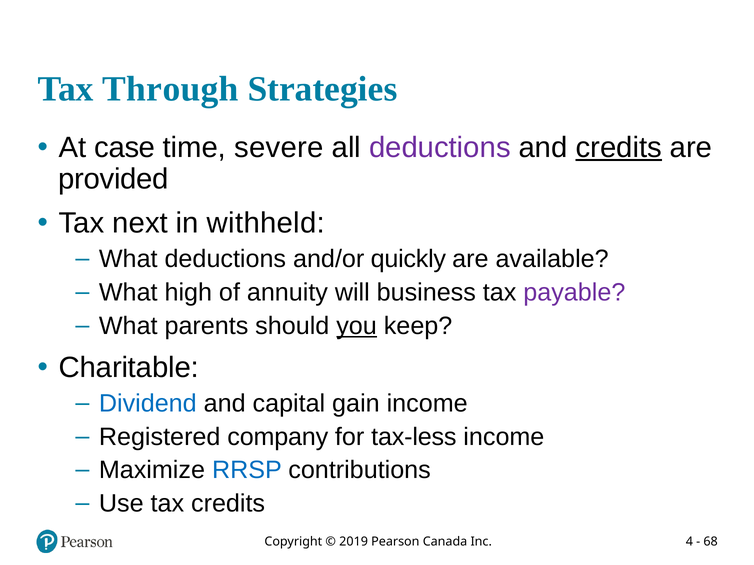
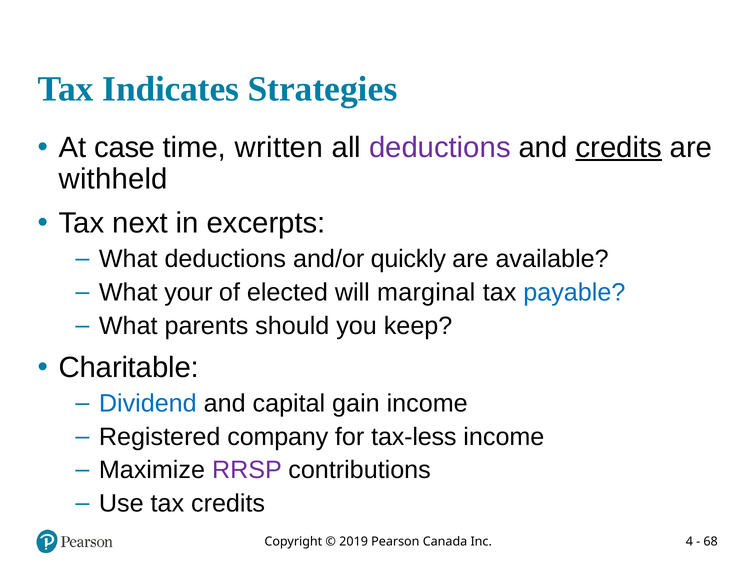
Through: Through -> Indicates
severe: severe -> written
provided: provided -> withheld
withheld: withheld -> excerpts
high: high -> your
annuity: annuity -> elected
business: business -> marginal
payable colour: purple -> blue
you underline: present -> none
RRSP colour: blue -> purple
